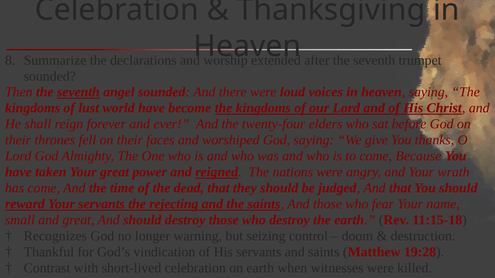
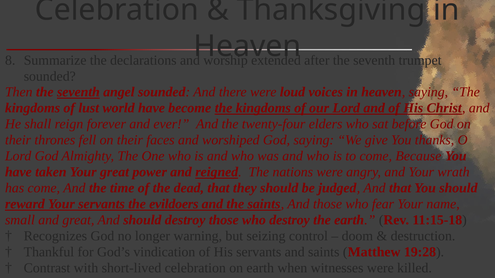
rejecting: rejecting -> evildoers
